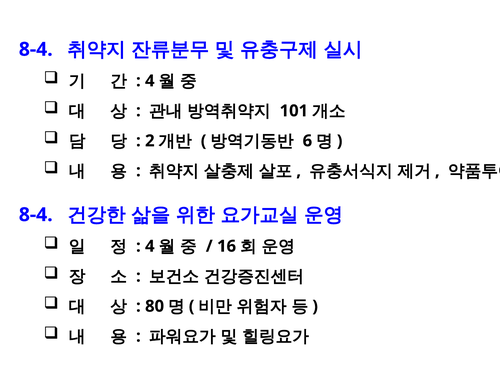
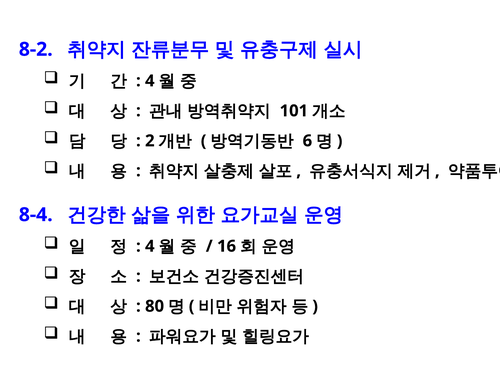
8-4 at (36, 49): 8-4 -> 8-2
